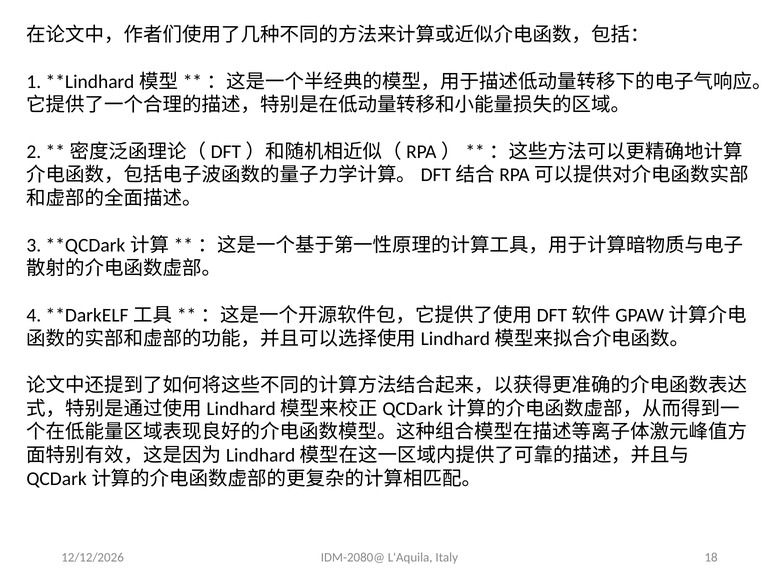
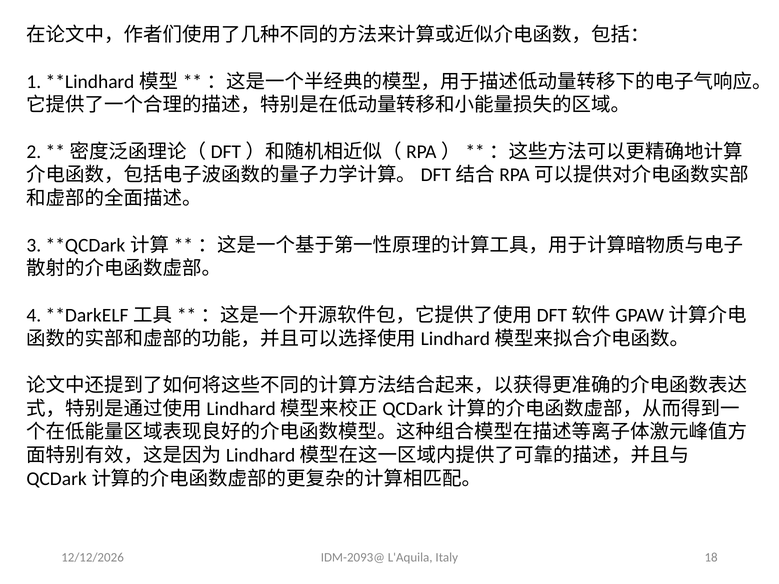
IDM-2080@: IDM-2080@ -> IDM-2093@
